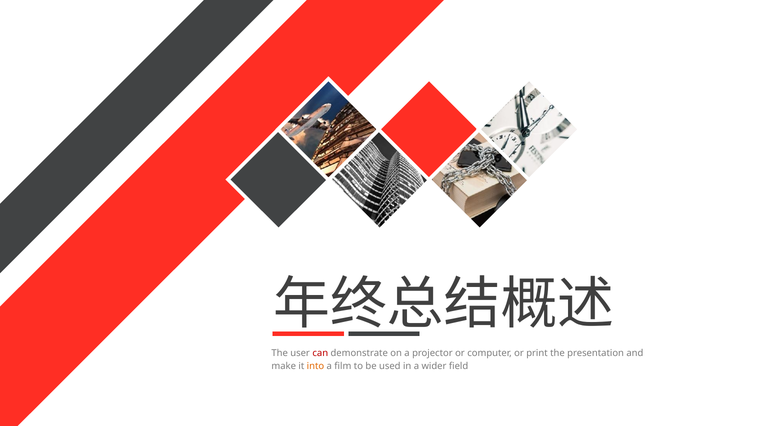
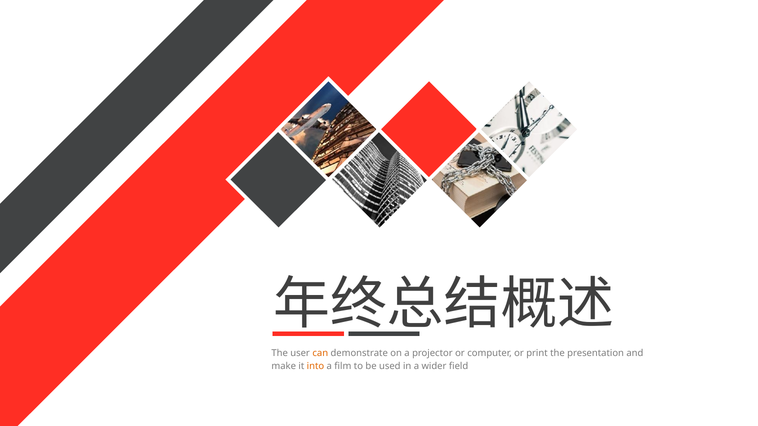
can colour: red -> orange
